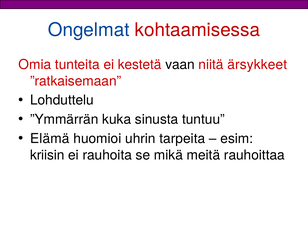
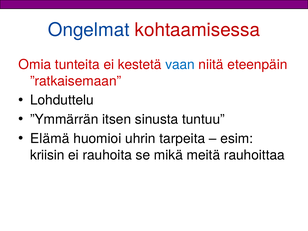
vaan colour: black -> blue
ärsykkeet: ärsykkeet -> eteenpäin
kuka: kuka -> itsen
